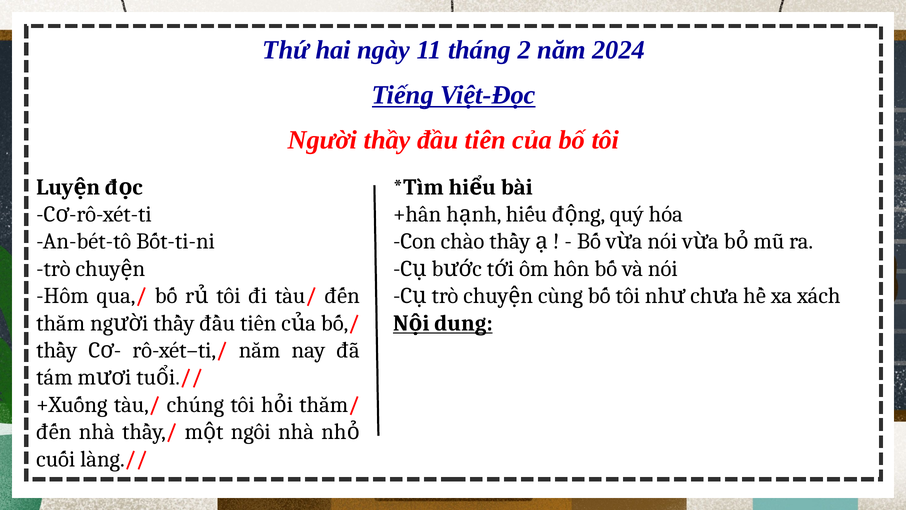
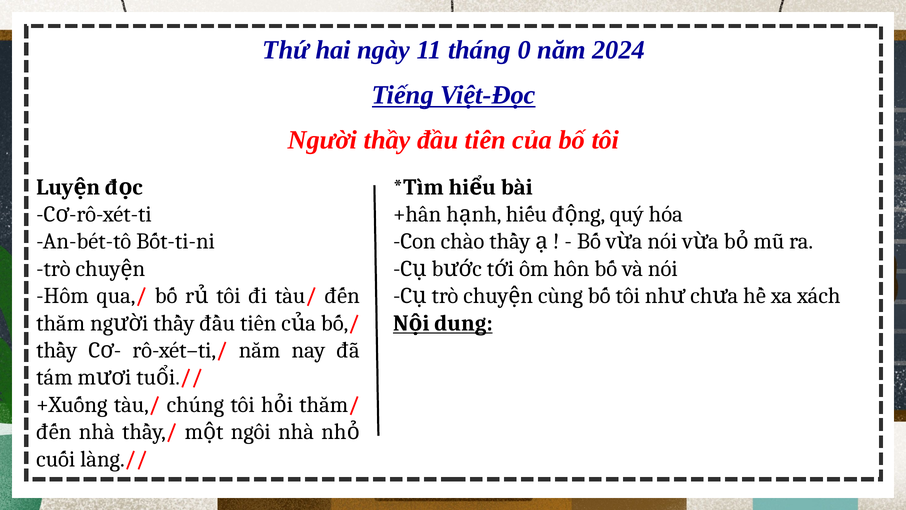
2: 2 -> 0
